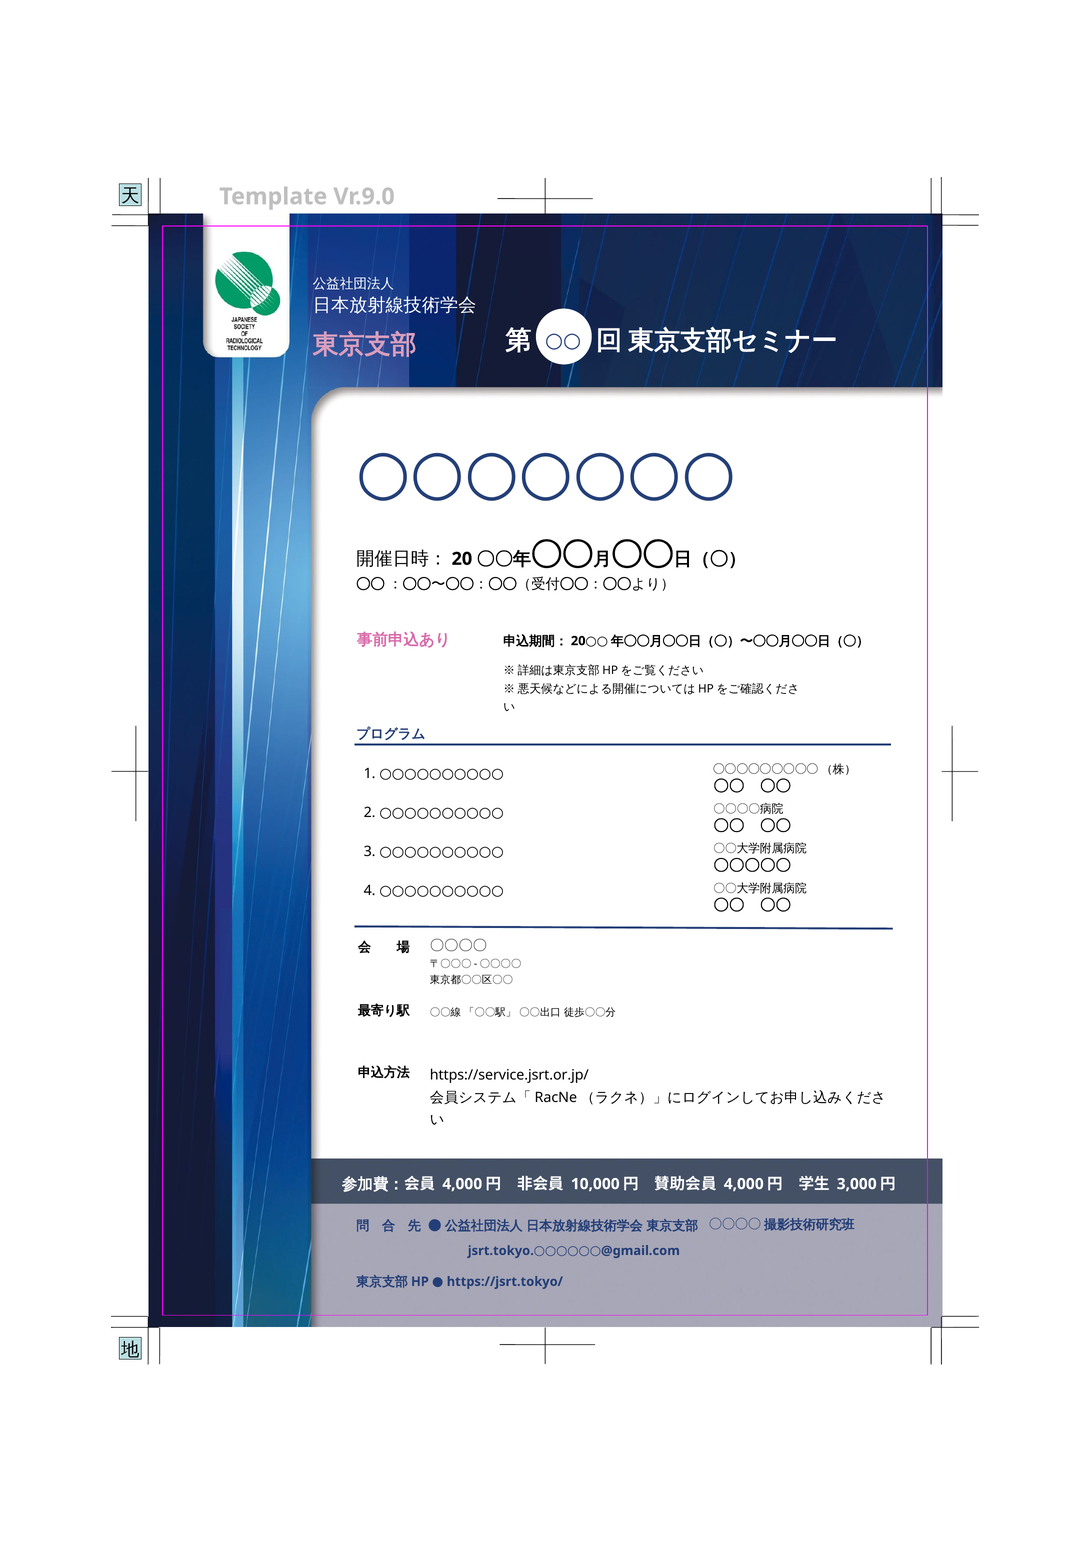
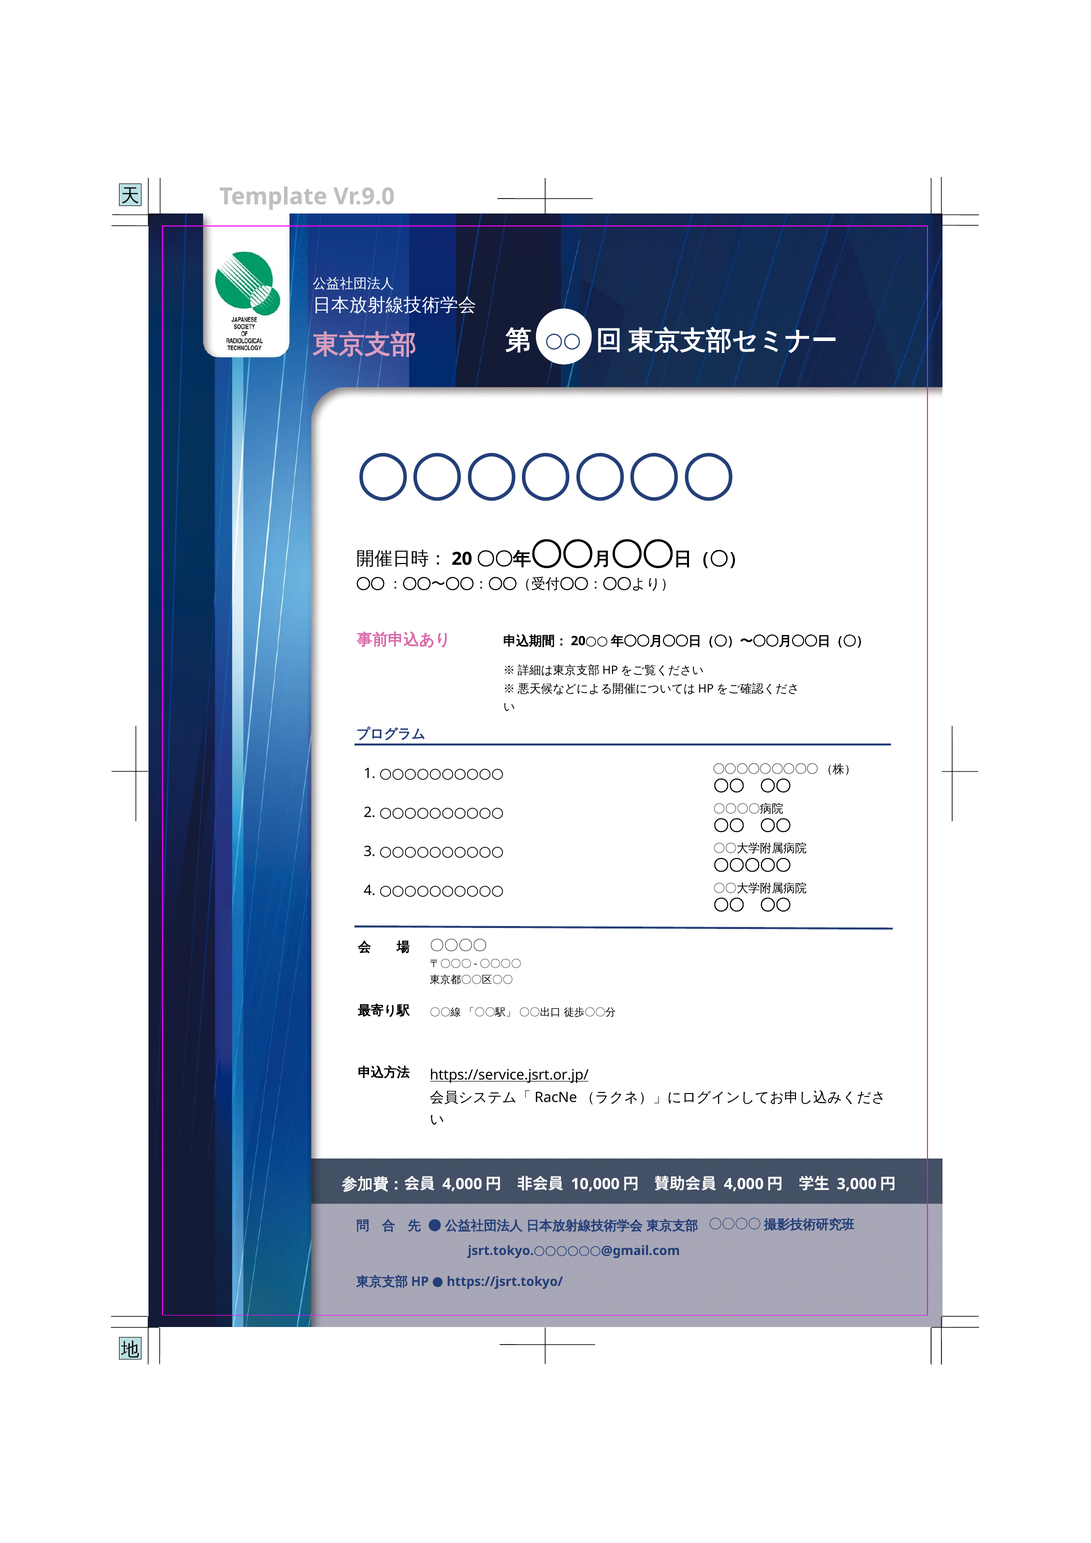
https://service.jsrt.or.jp/ underline: none -> present
